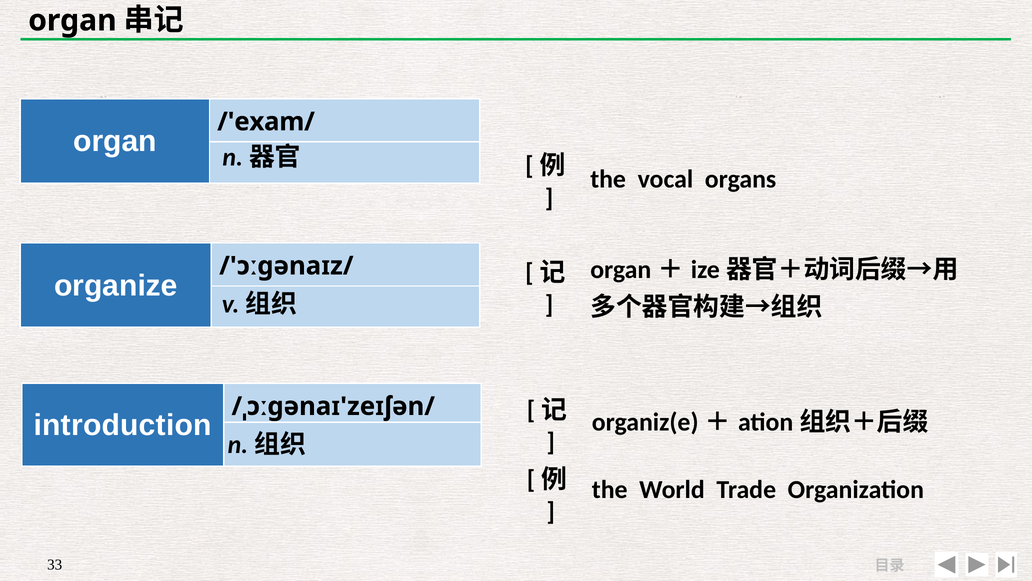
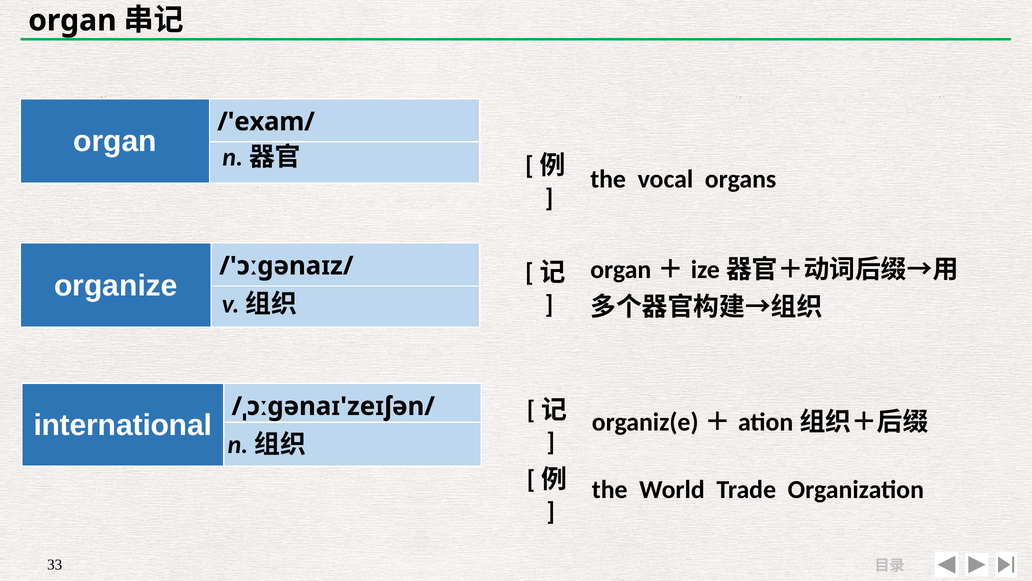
introduction: introduction -> international
